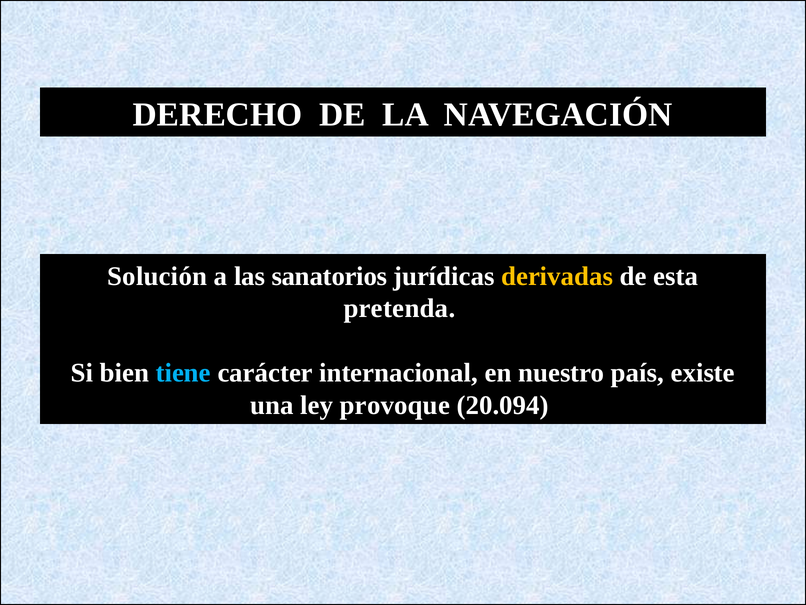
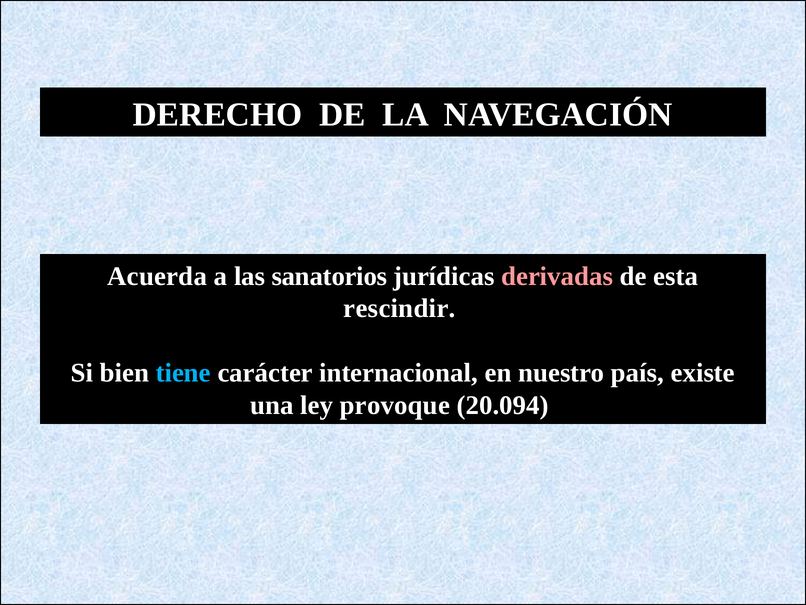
Solución: Solución -> Acuerda
derivadas colour: yellow -> pink
pretenda: pretenda -> rescindir
